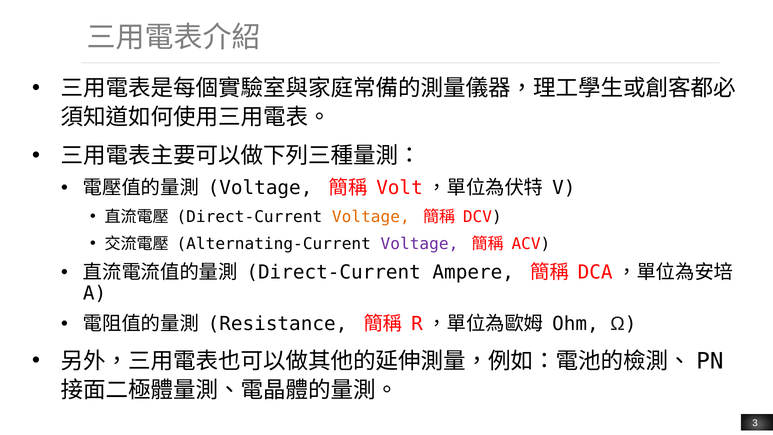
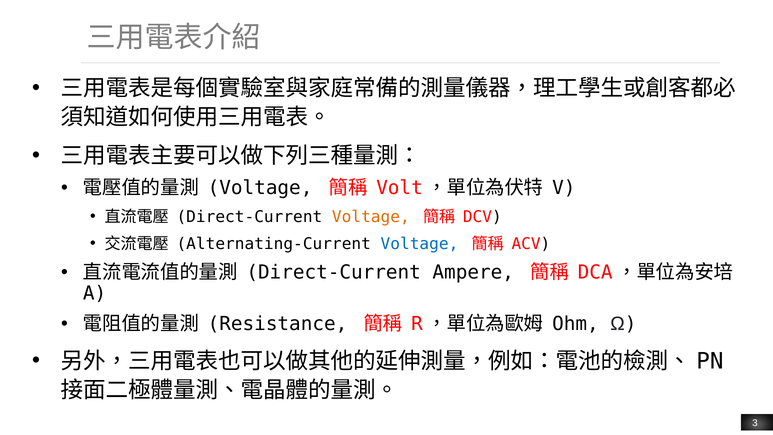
Voltage at (419, 244) colour: purple -> blue
